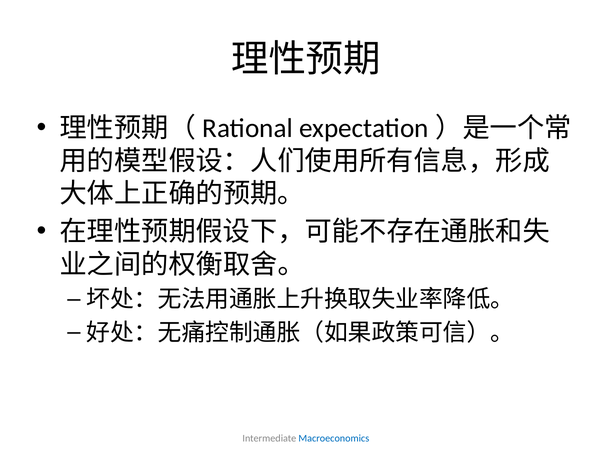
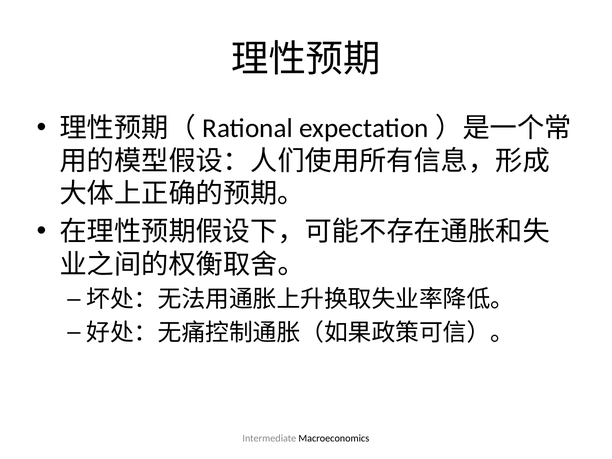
Macroeconomics colour: blue -> black
